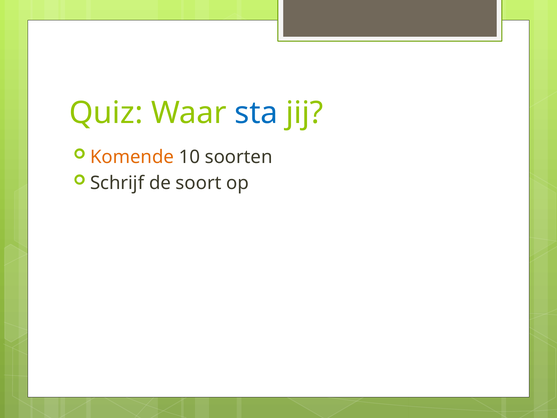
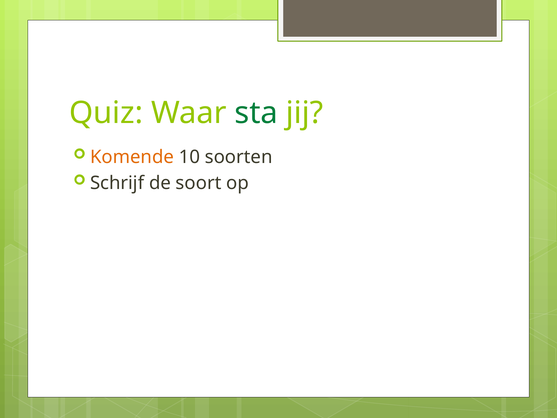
sta colour: blue -> green
